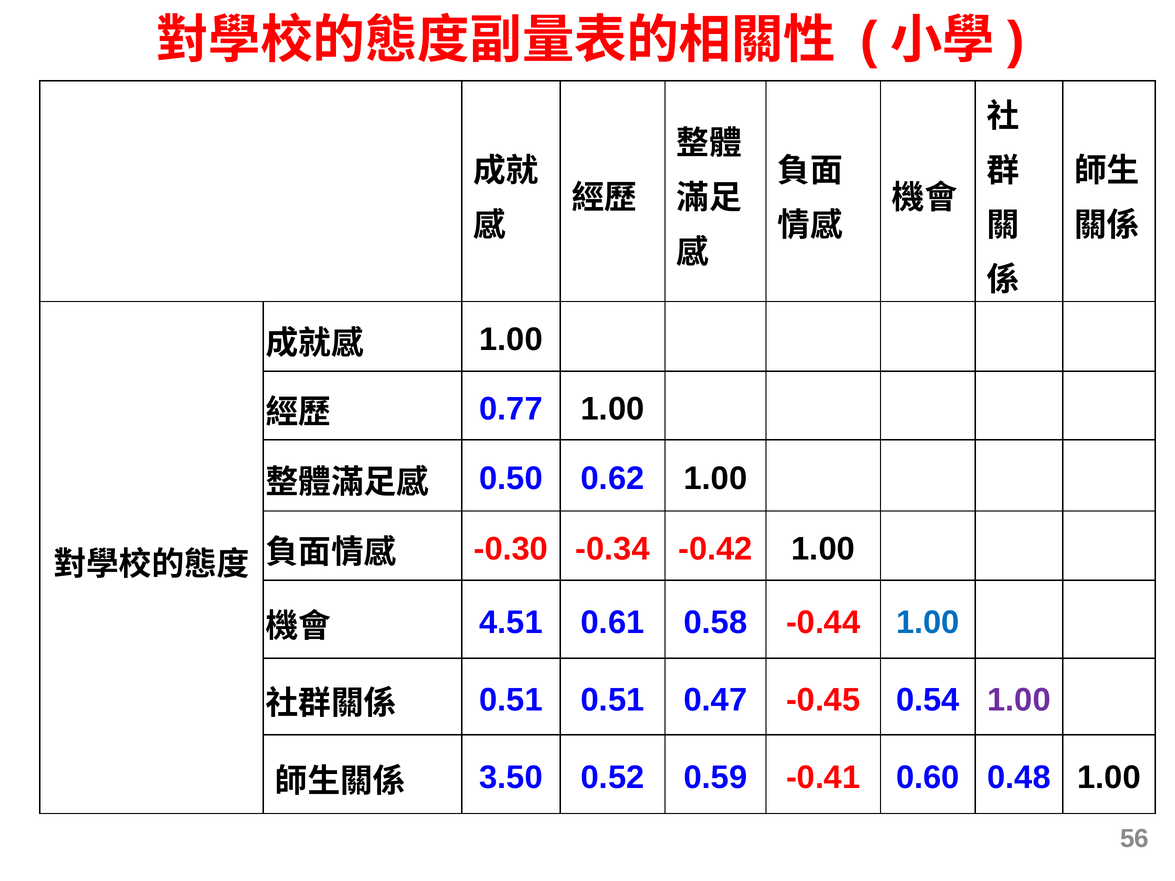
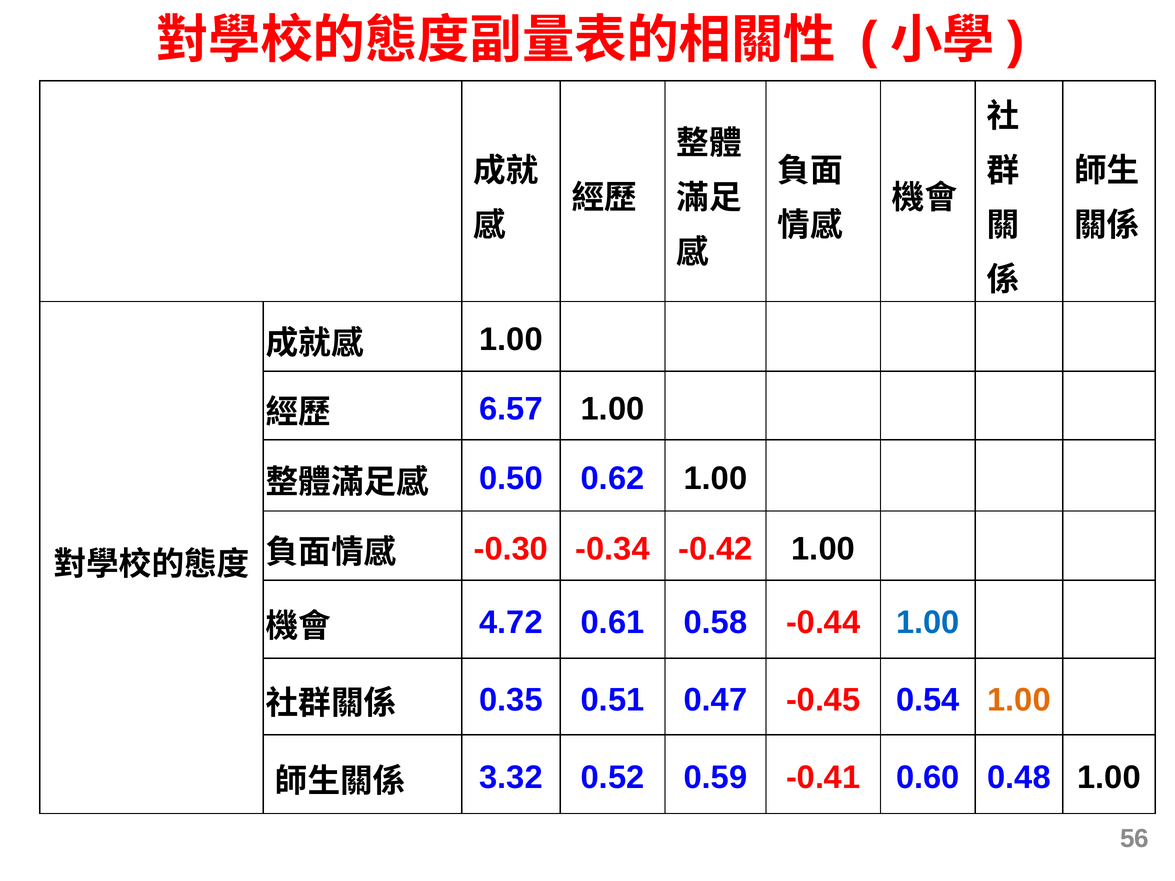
0.77: 0.77 -> 6.57
4.51: 4.51 -> 4.72
0.51 at (511, 700): 0.51 -> 0.35
1.00 at (1019, 700) colour: purple -> orange
3.50: 3.50 -> 3.32
